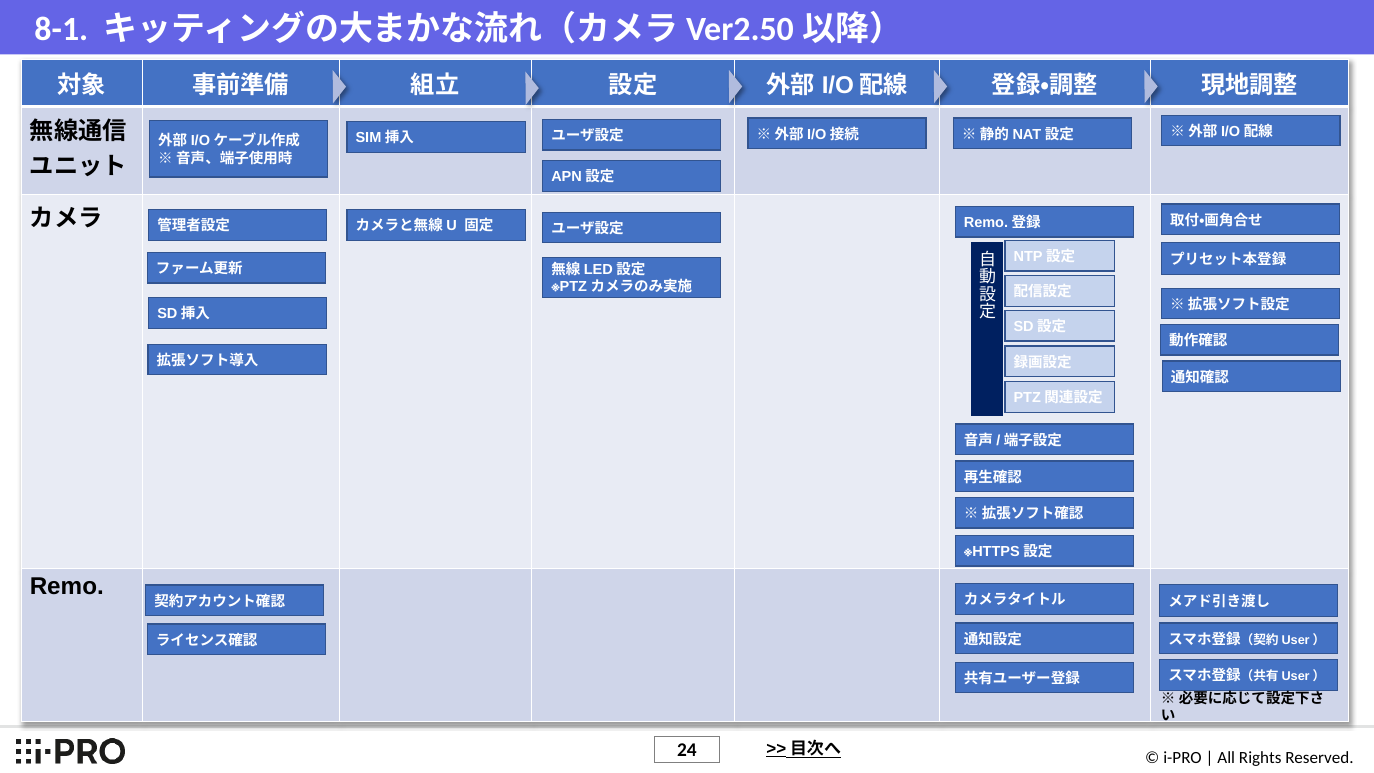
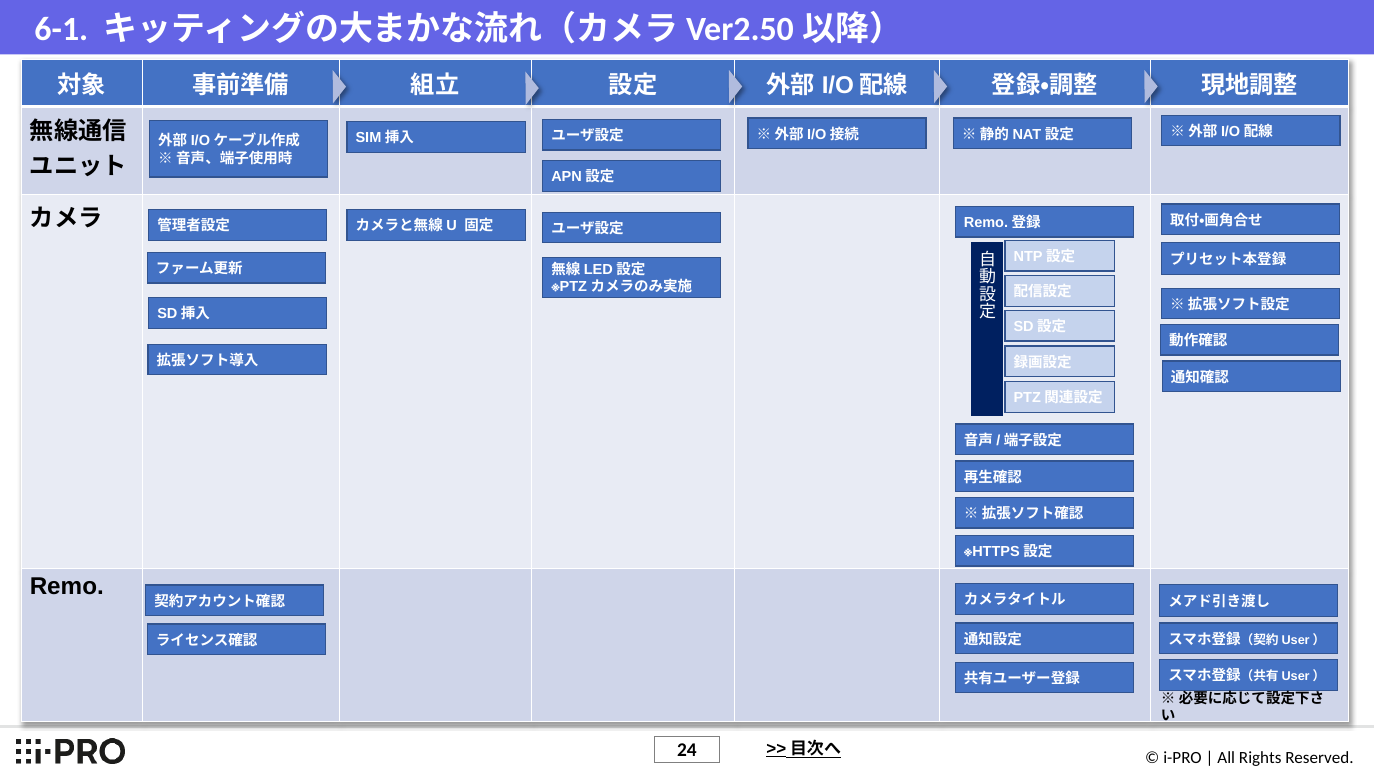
8-1: 8-1 -> 6-1
